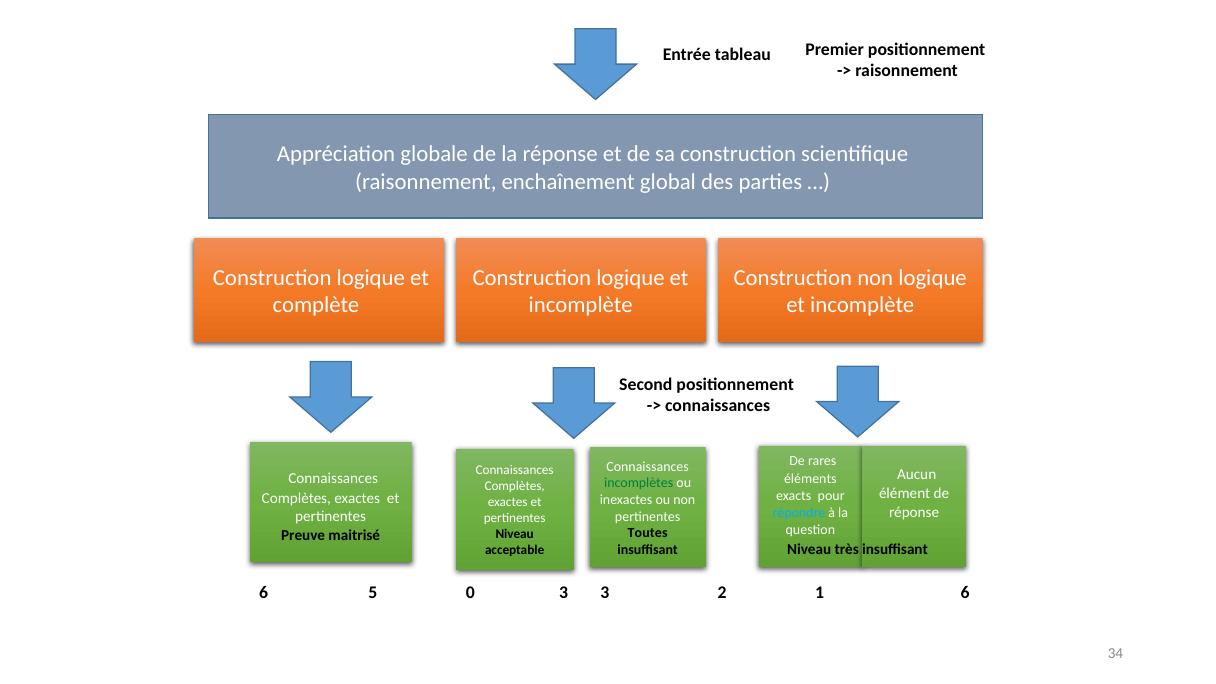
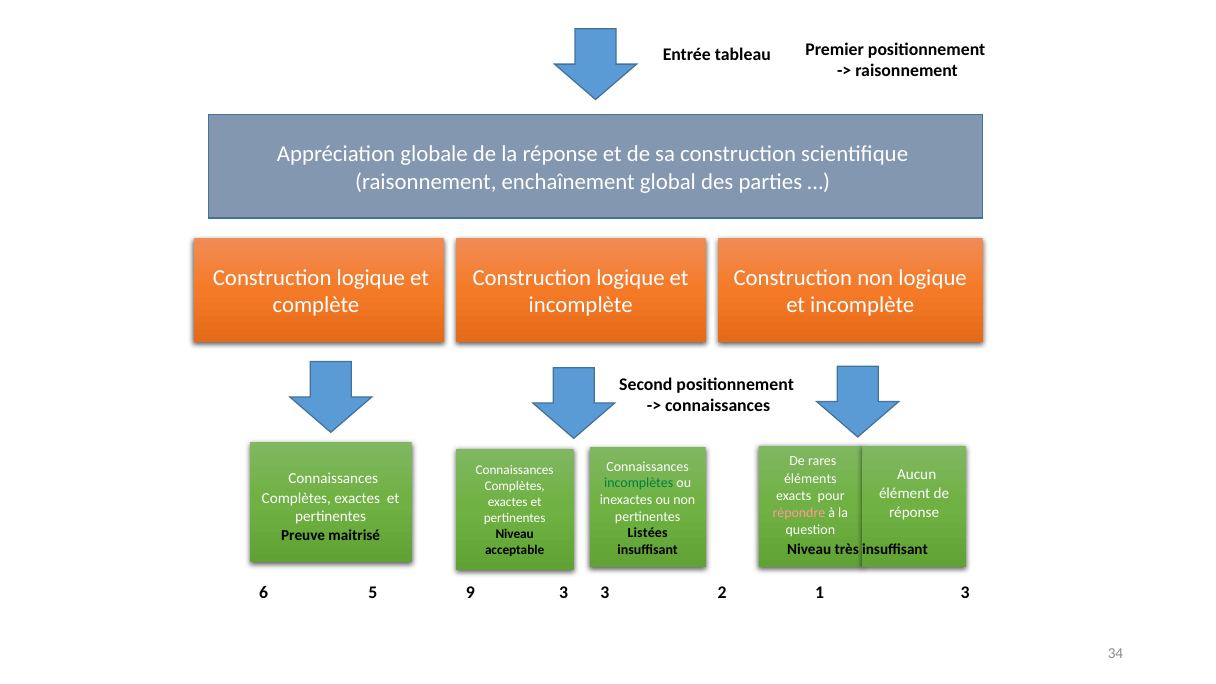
répondre colour: light blue -> pink
Toutes: Toutes -> Listées
0: 0 -> 9
1 6: 6 -> 3
